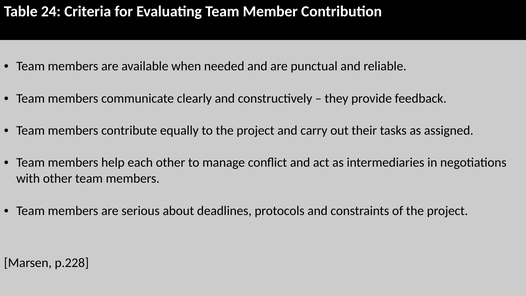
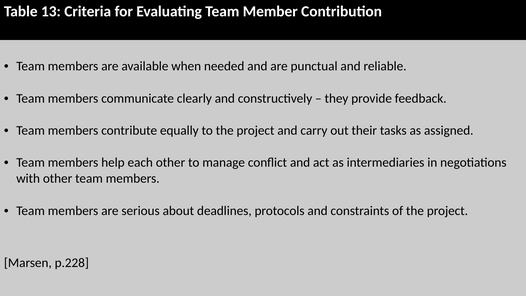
24: 24 -> 13
